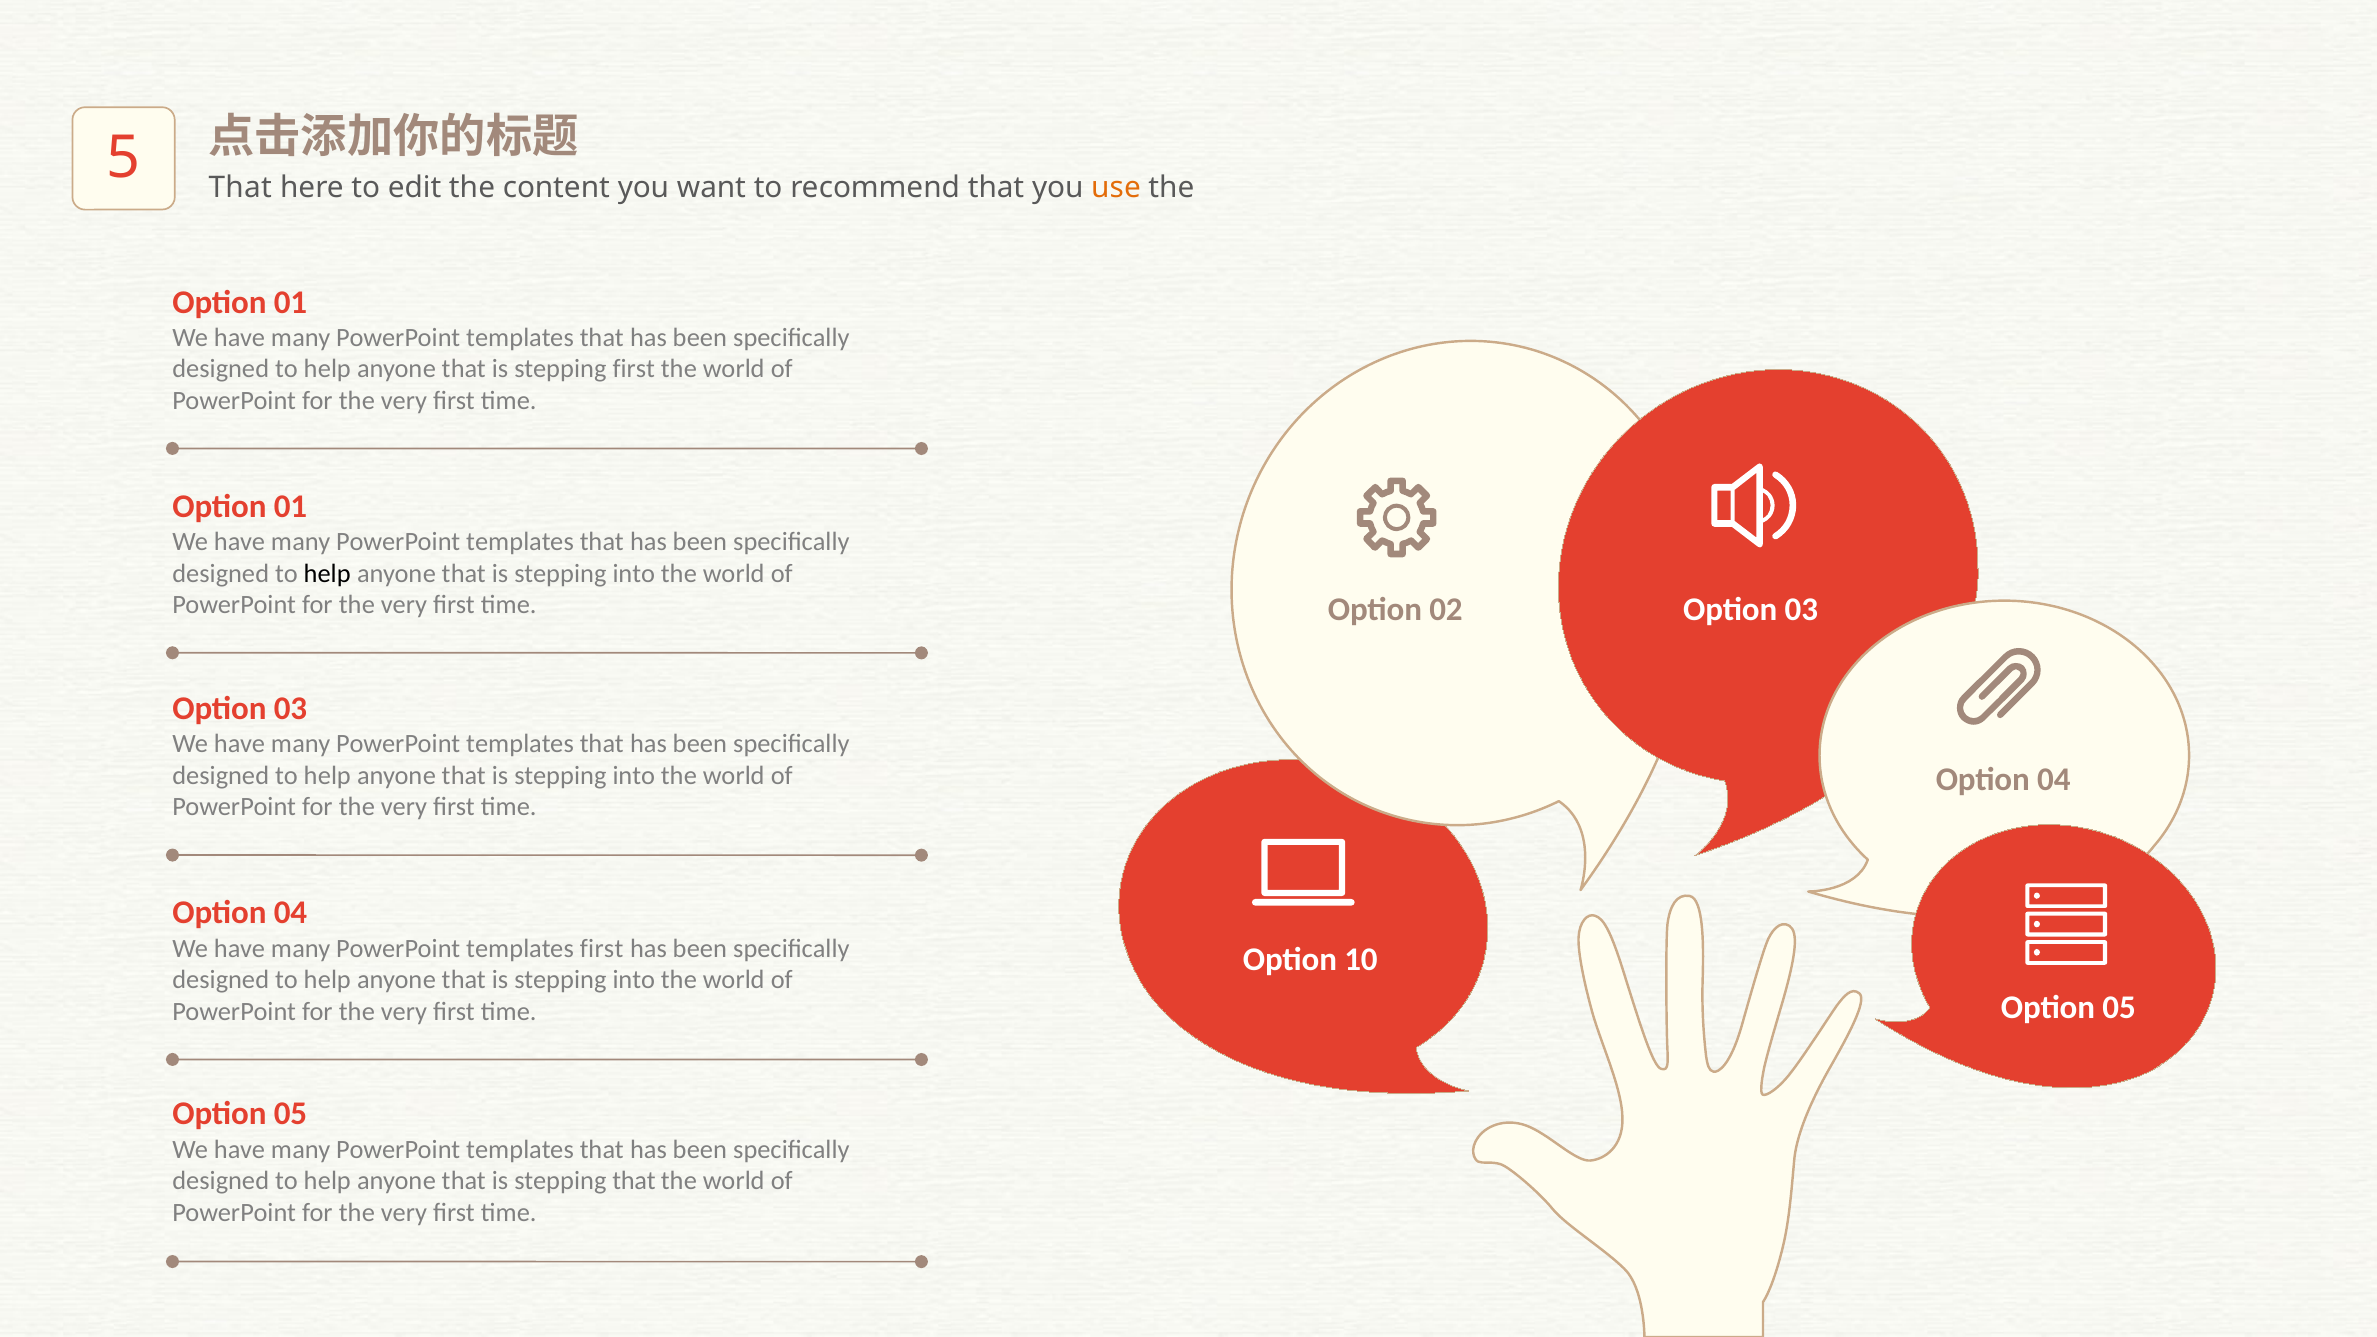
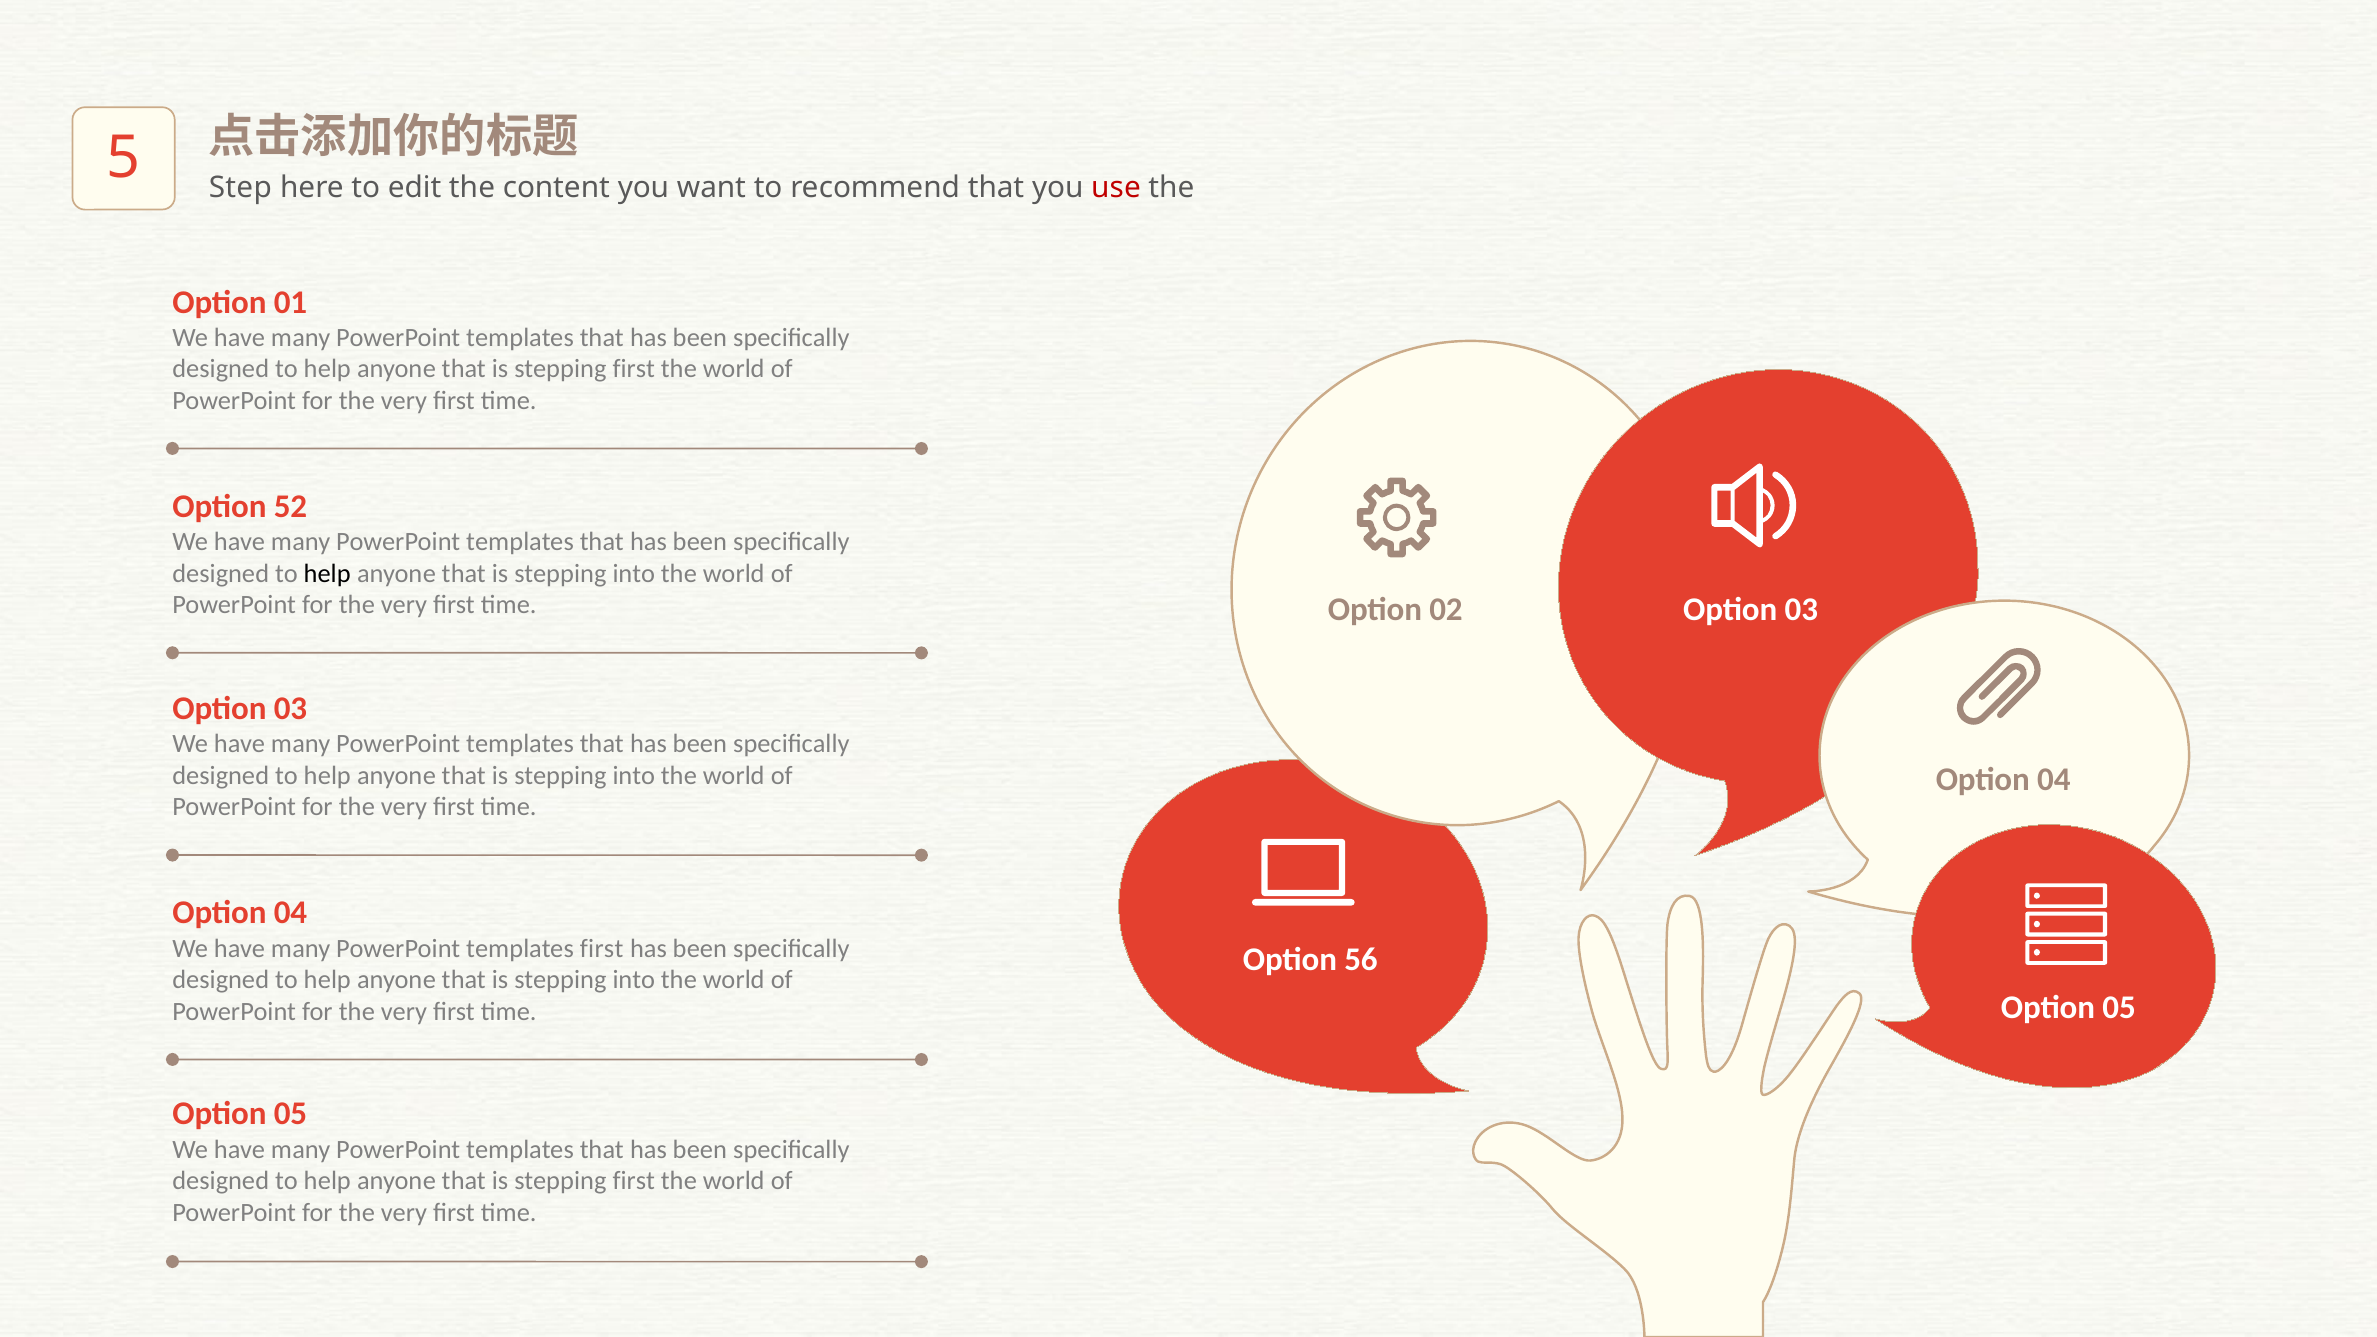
That at (240, 187): That -> Step
use colour: orange -> red
01 at (290, 506): 01 -> 52
10: 10 -> 56
that at (634, 1181): that -> first
